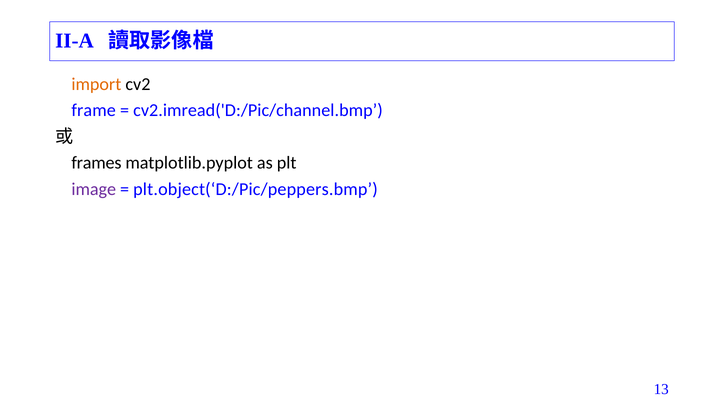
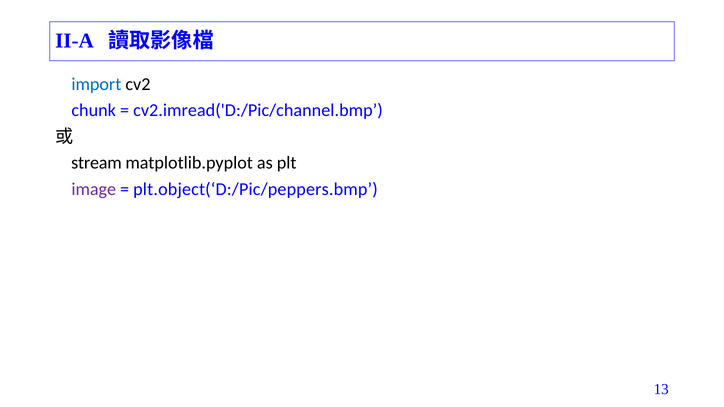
import colour: orange -> blue
frame: frame -> chunk
frames: frames -> stream
